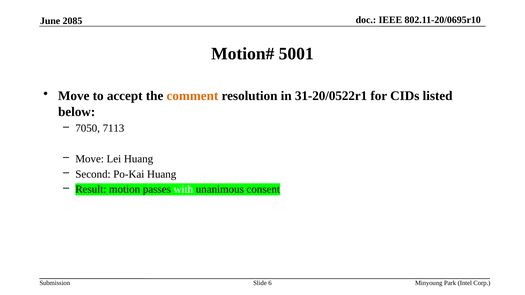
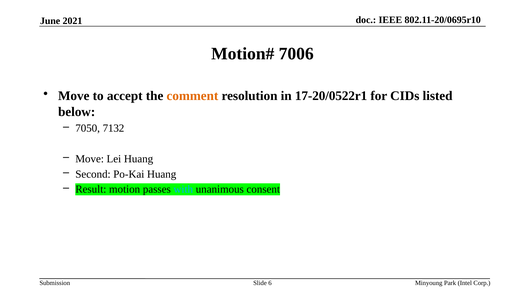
2085: 2085 -> 2021
5001: 5001 -> 7006
31-20/0522r1: 31-20/0522r1 -> 17-20/0522r1
7113: 7113 -> 7132
with colour: white -> light blue
